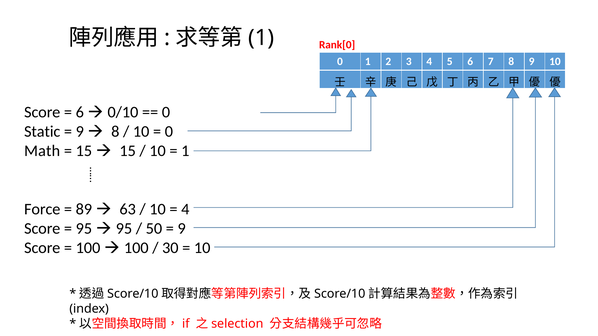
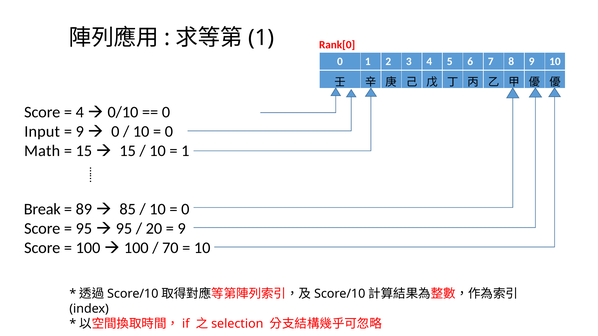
6 at (80, 112): 6 -> 4
Static: Static -> Input
8 at (115, 132): 8 -> 0
Force: Force -> Break
63: 63 -> 85
4 at (185, 209): 4 -> 0
50: 50 -> 20
30: 30 -> 70
